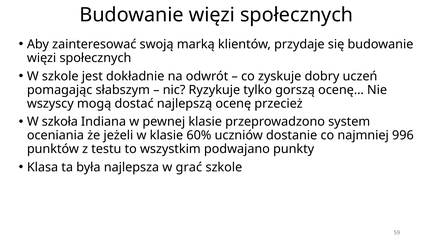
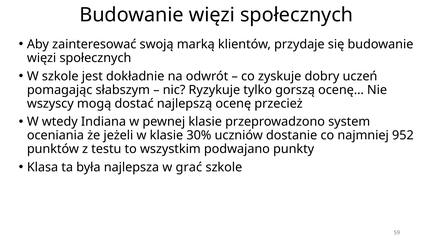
szkoła: szkoła -> wtedy
60%: 60% -> 30%
996: 996 -> 952
